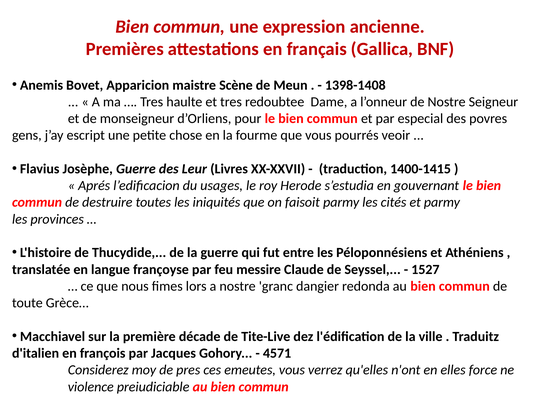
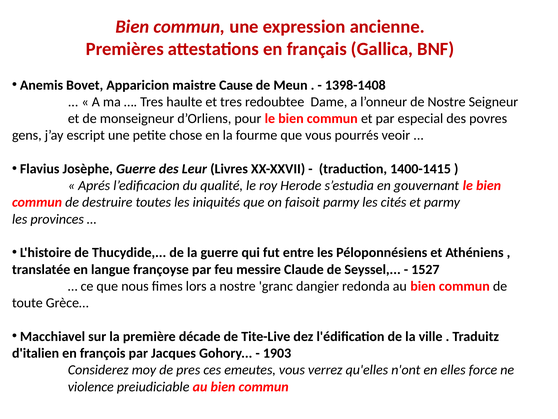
Scène: Scène -> Cause
usages: usages -> qualité
4571: 4571 -> 1903
